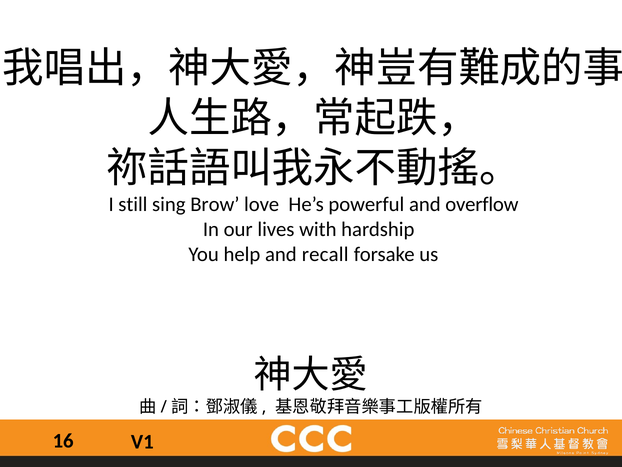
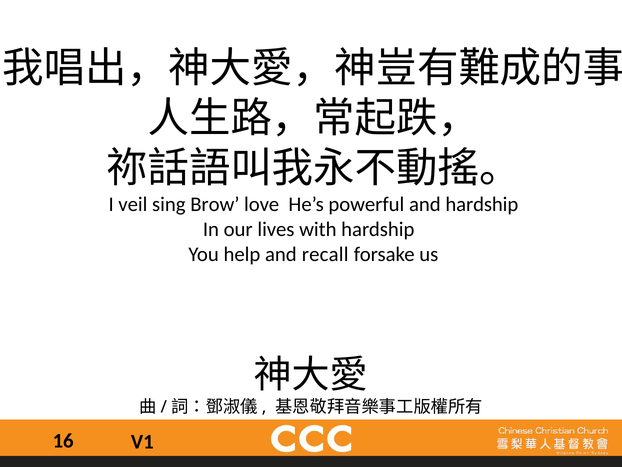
still: still -> veil
and overflow: overflow -> hardship
